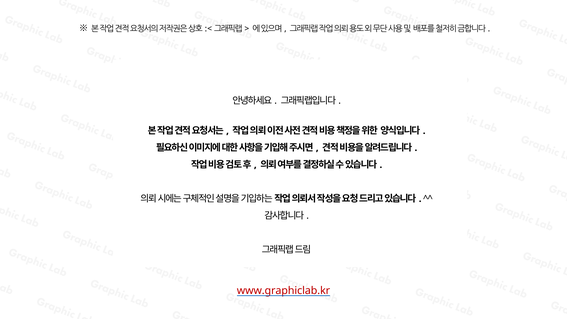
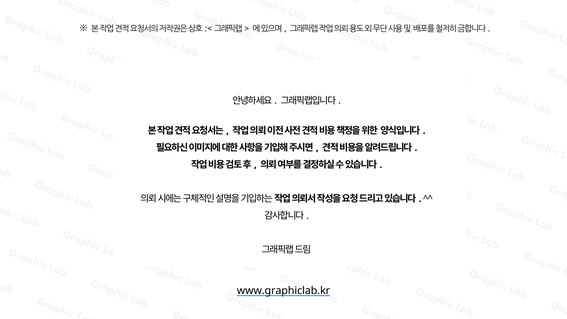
www.graphiclab.kr colour: red -> black
